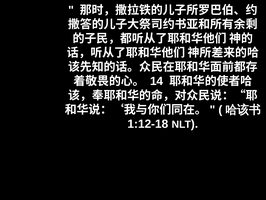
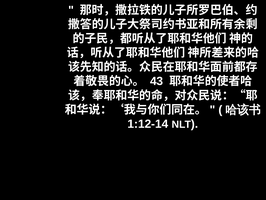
14: 14 -> 43
1:12-18: 1:12-18 -> 1:12-14
